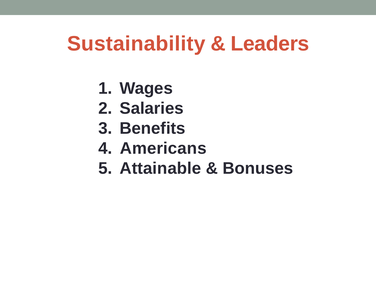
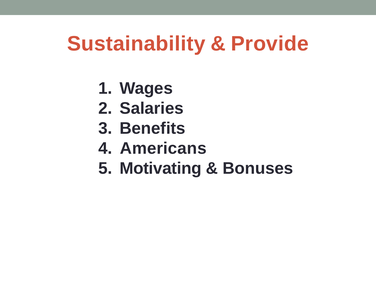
Leaders: Leaders -> Provide
Attainable: Attainable -> Motivating
